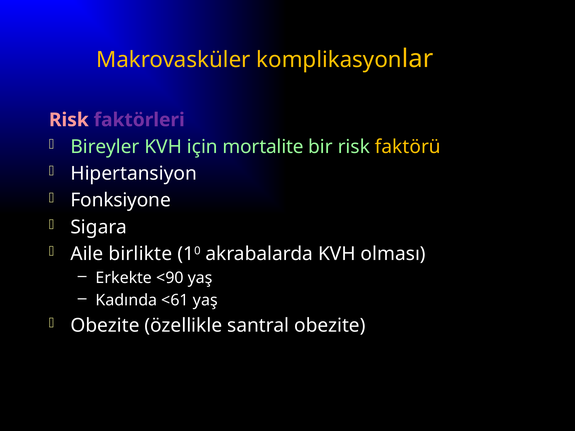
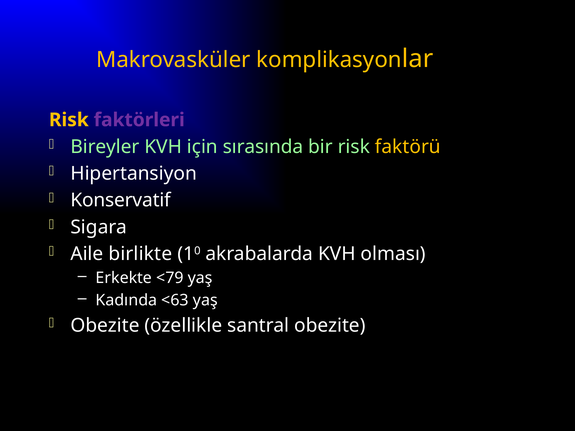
Risk at (69, 120) colour: pink -> yellow
mortalite: mortalite -> sırasında
Fonksiyone: Fonksiyone -> Konservatif
<90: <90 -> <79
<61: <61 -> <63
